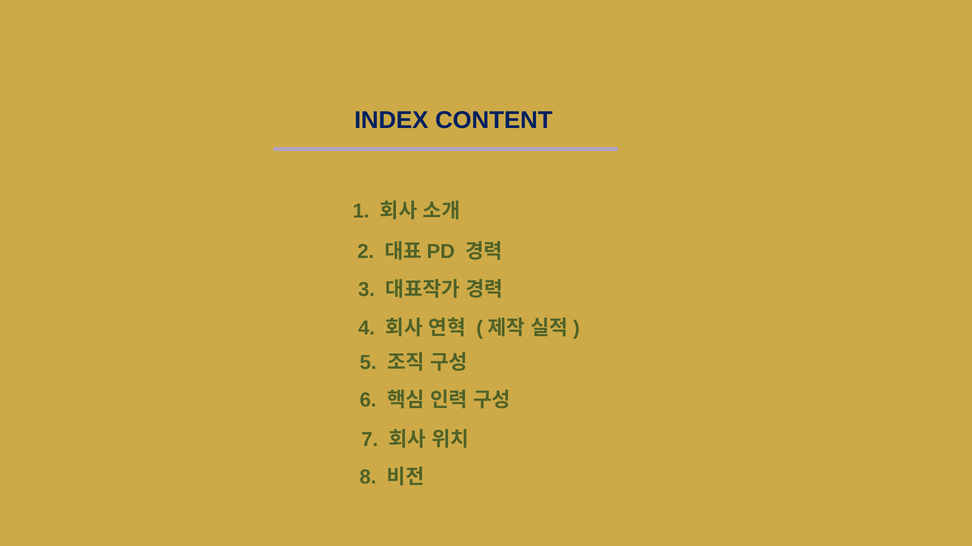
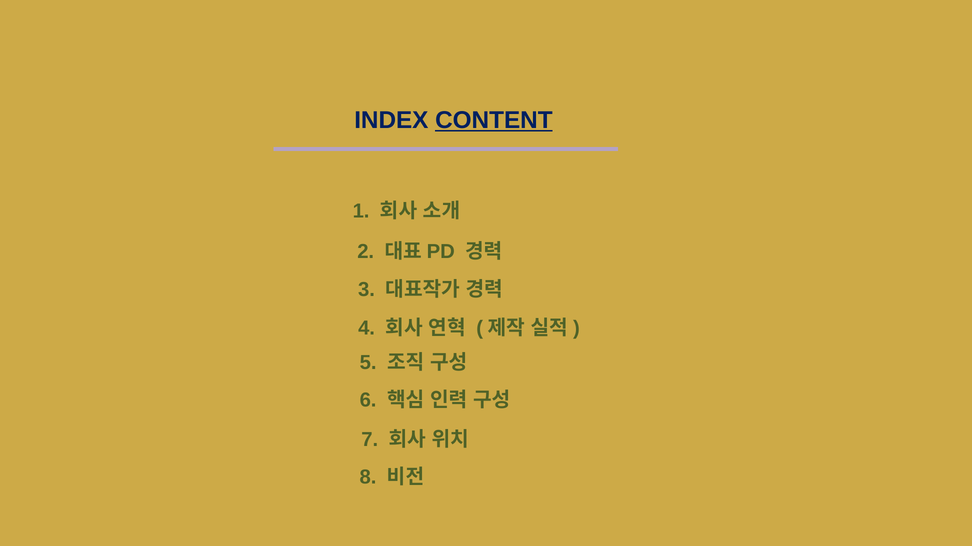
CONTENT underline: none -> present
